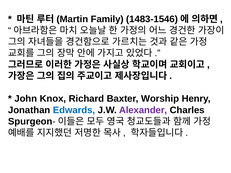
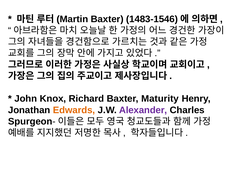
Family at (107, 19): Family -> Baxter
Worship: Worship -> Maturity
Edwards colour: blue -> orange
